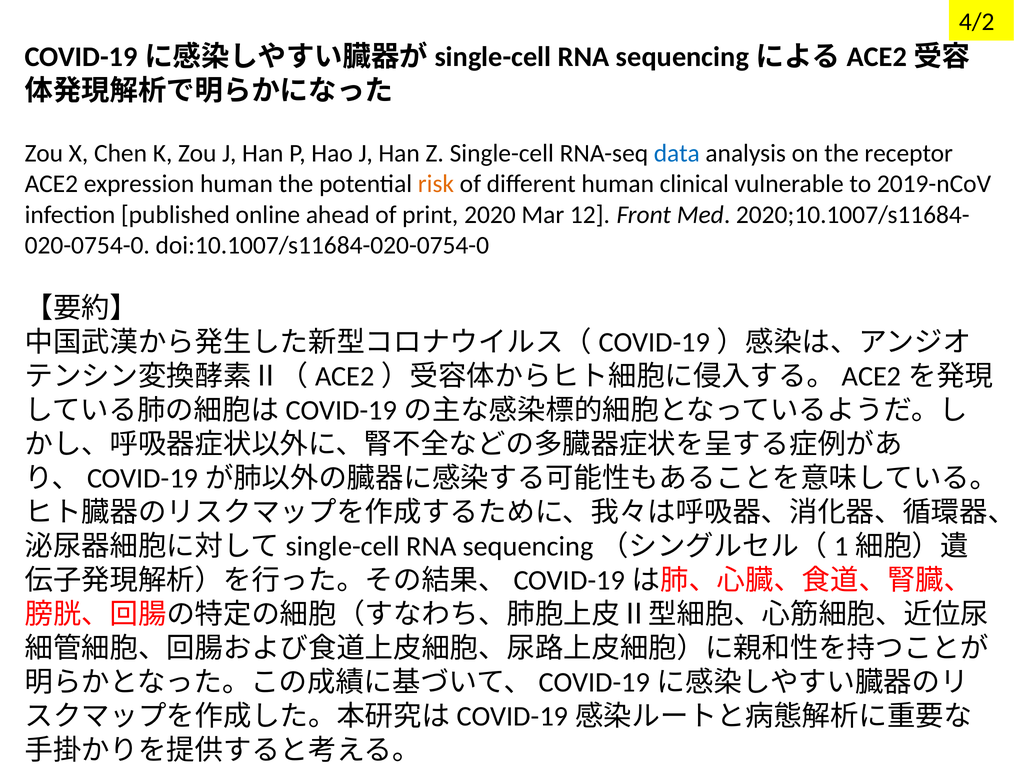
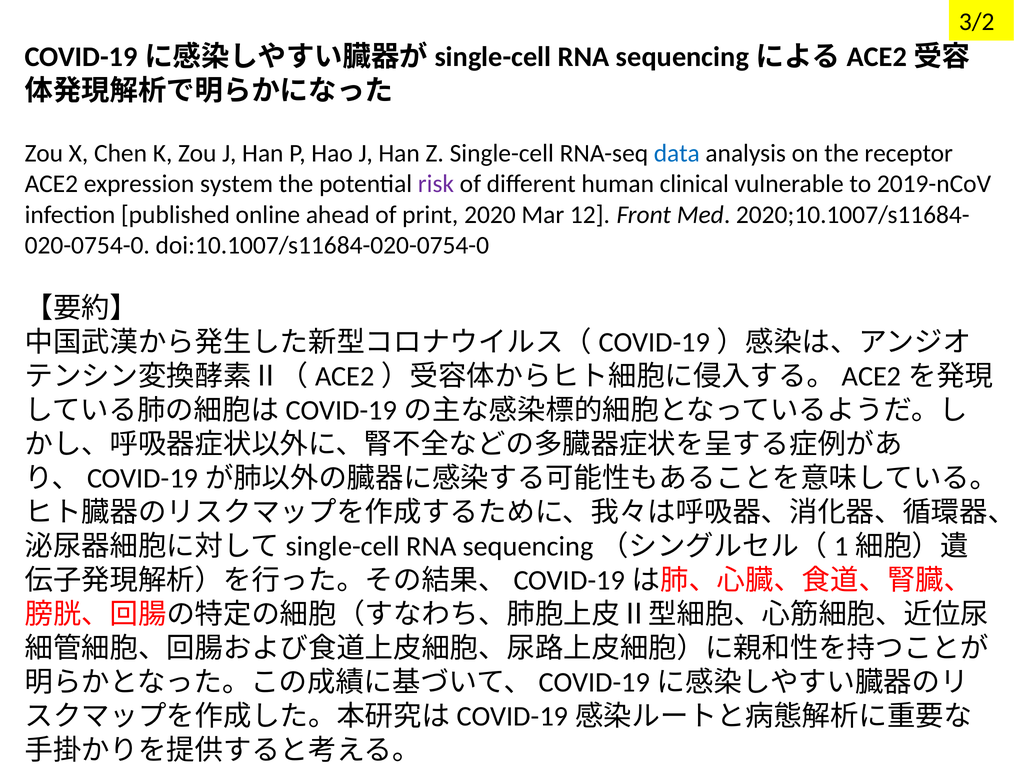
4/2: 4/2 -> 3/2
expression human: human -> system
risk colour: orange -> purple
